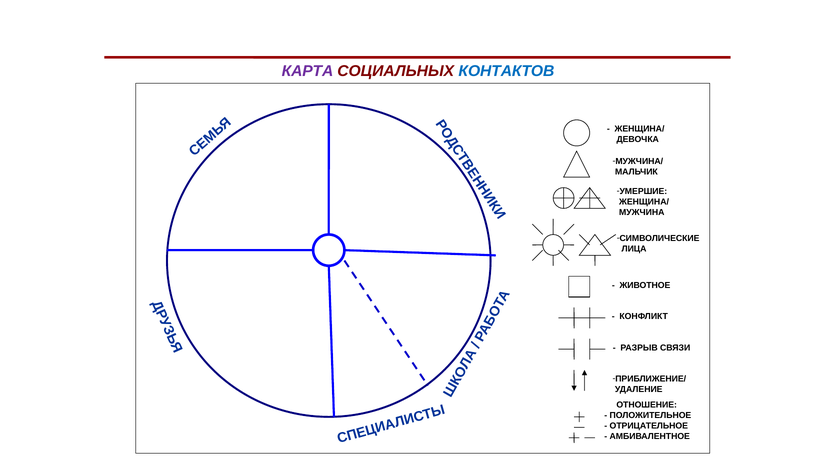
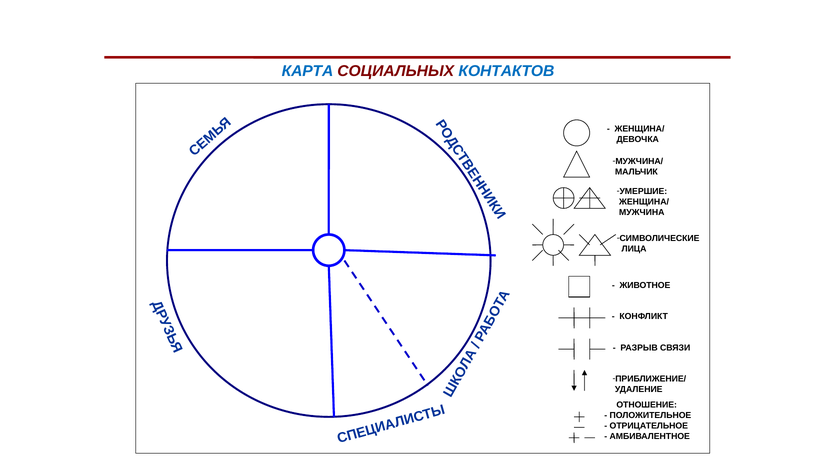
КАРТА colour: purple -> blue
